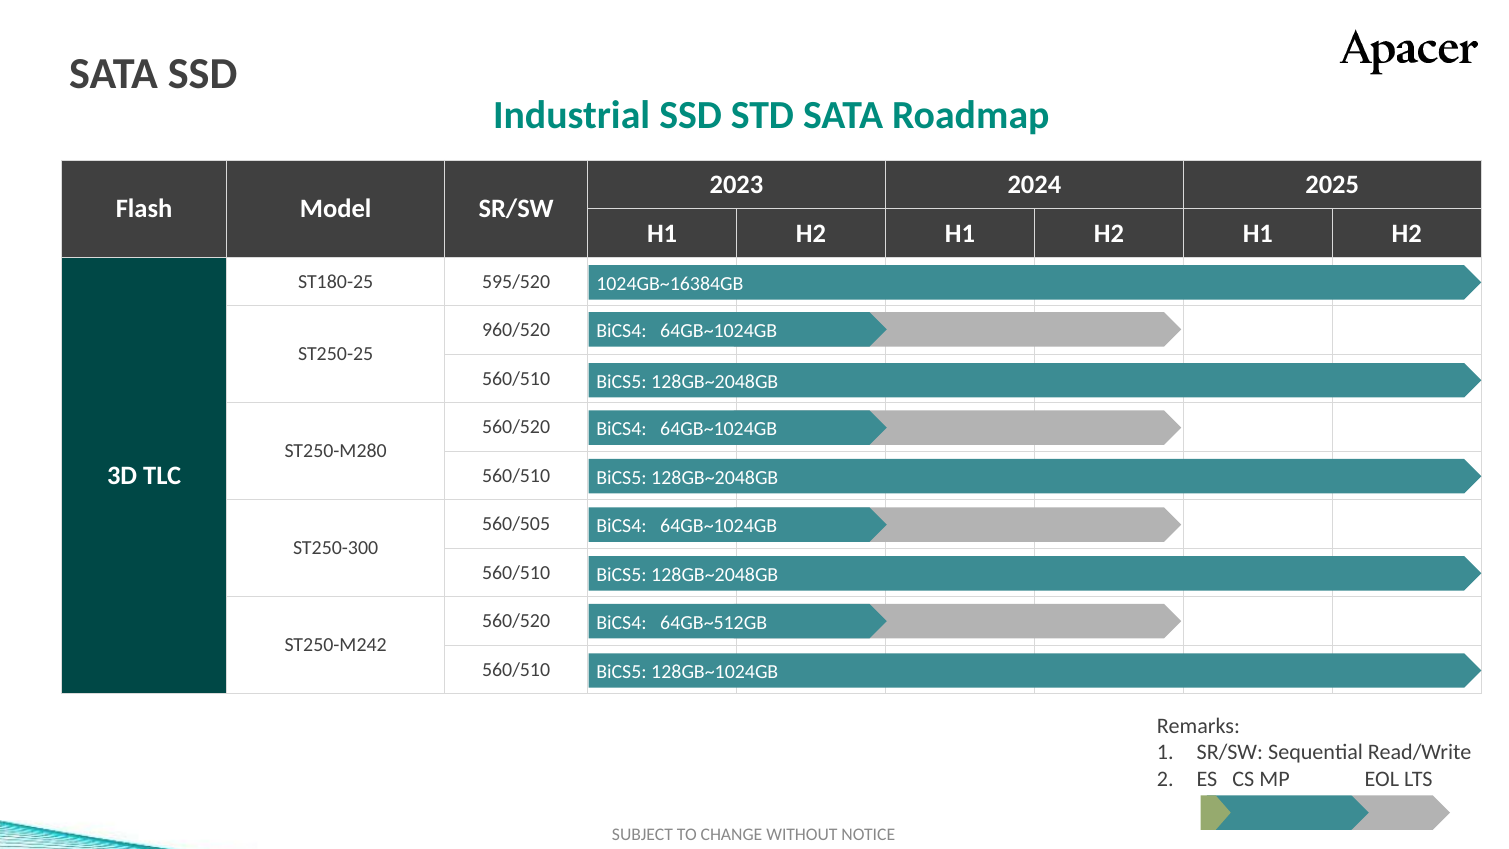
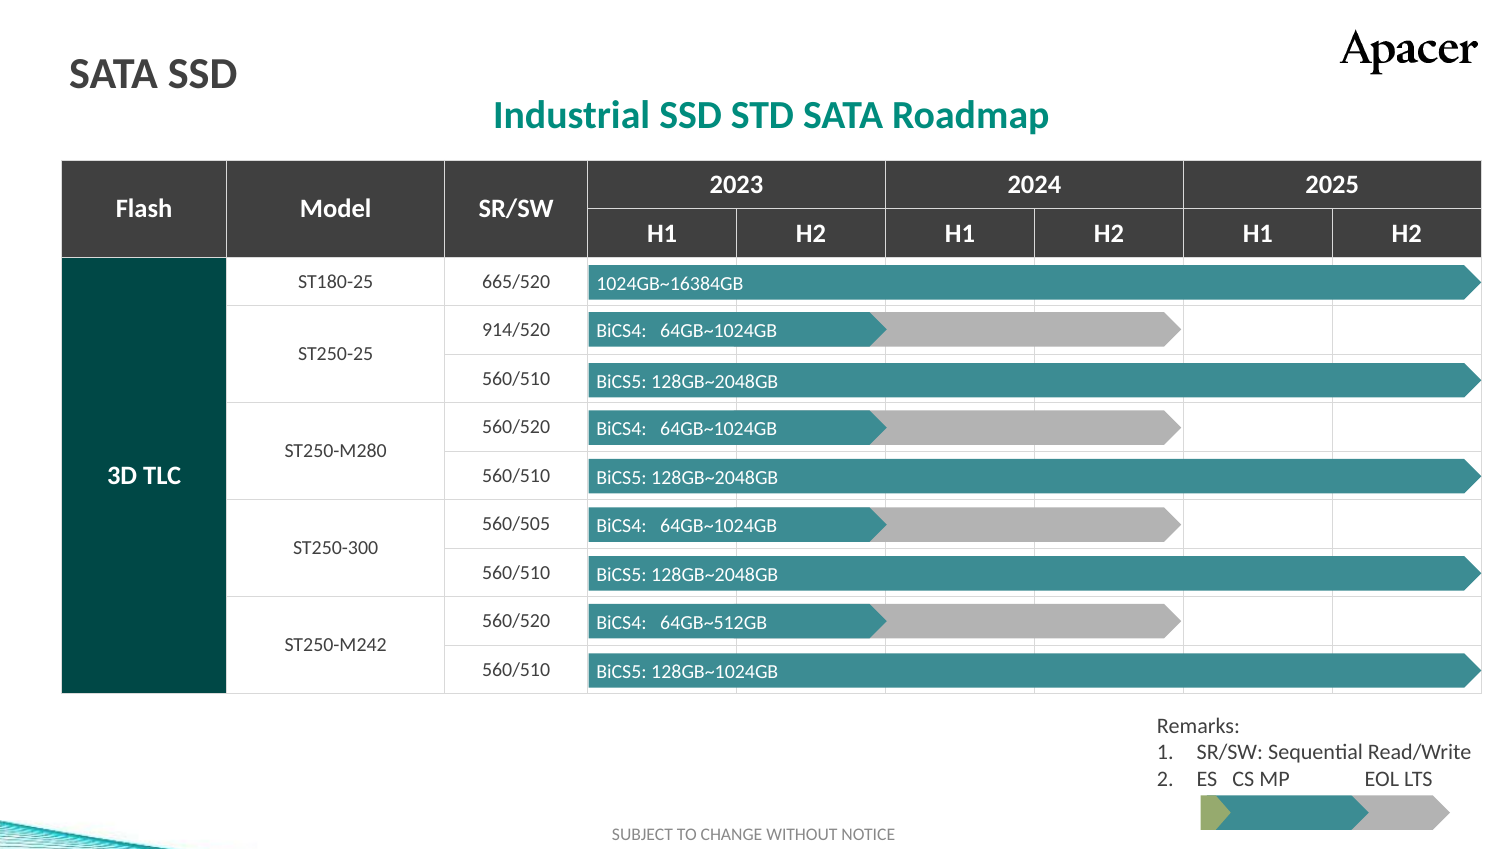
595/520: 595/520 -> 665/520
960/520: 960/520 -> 914/520
